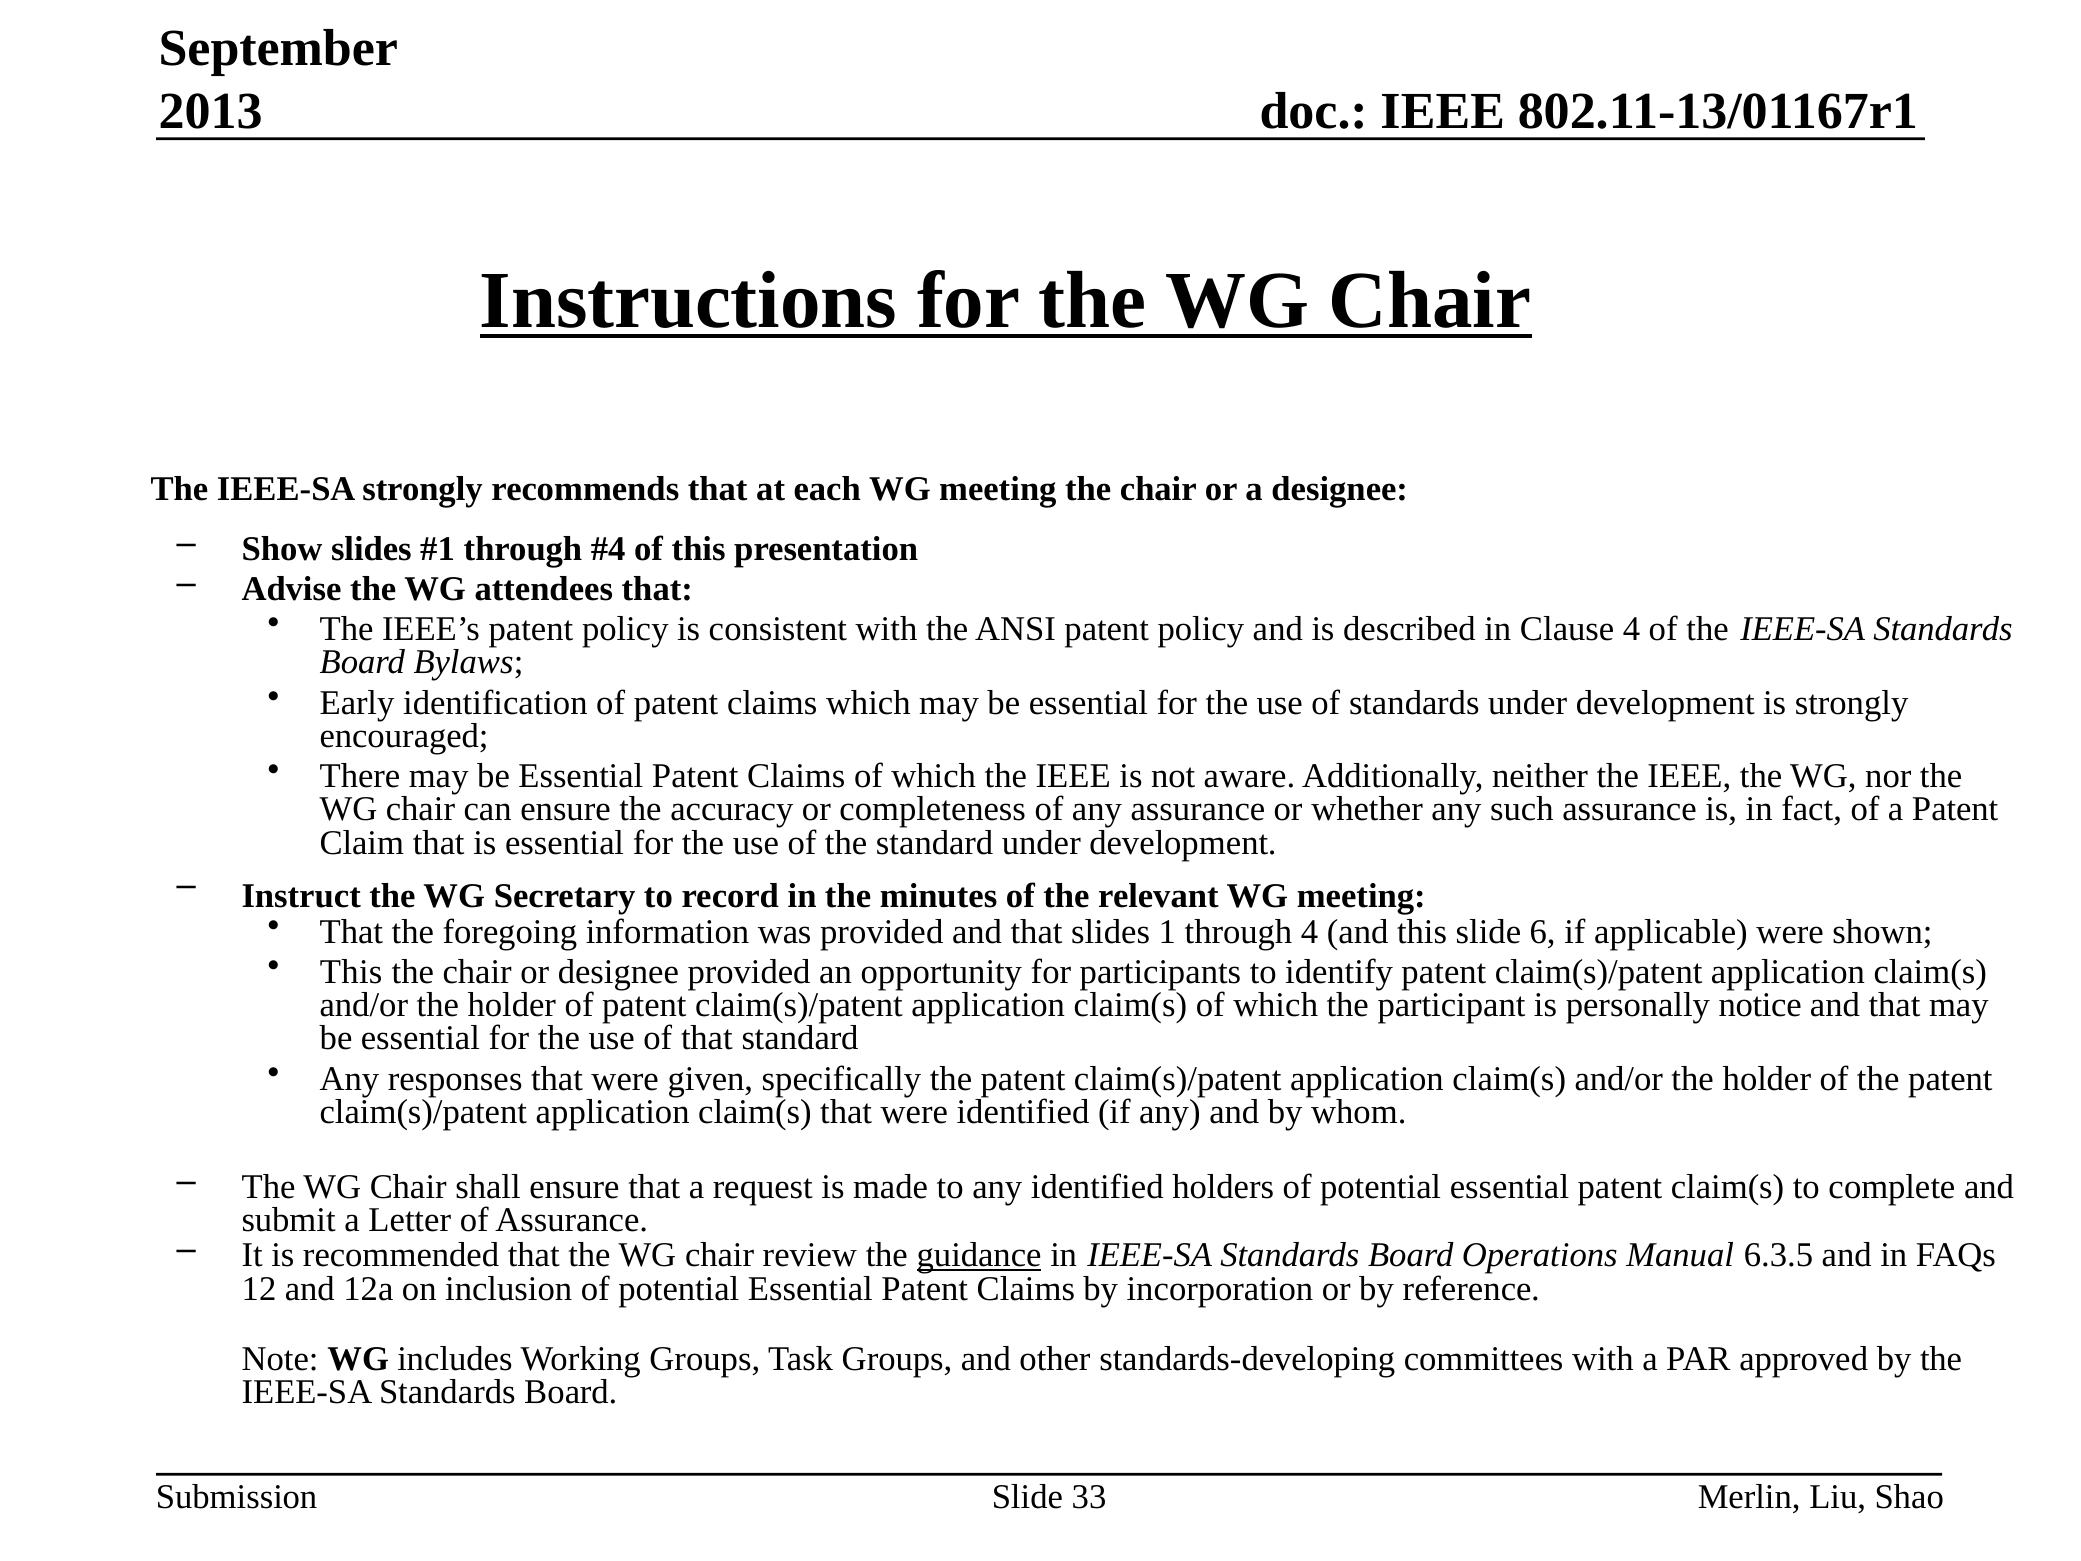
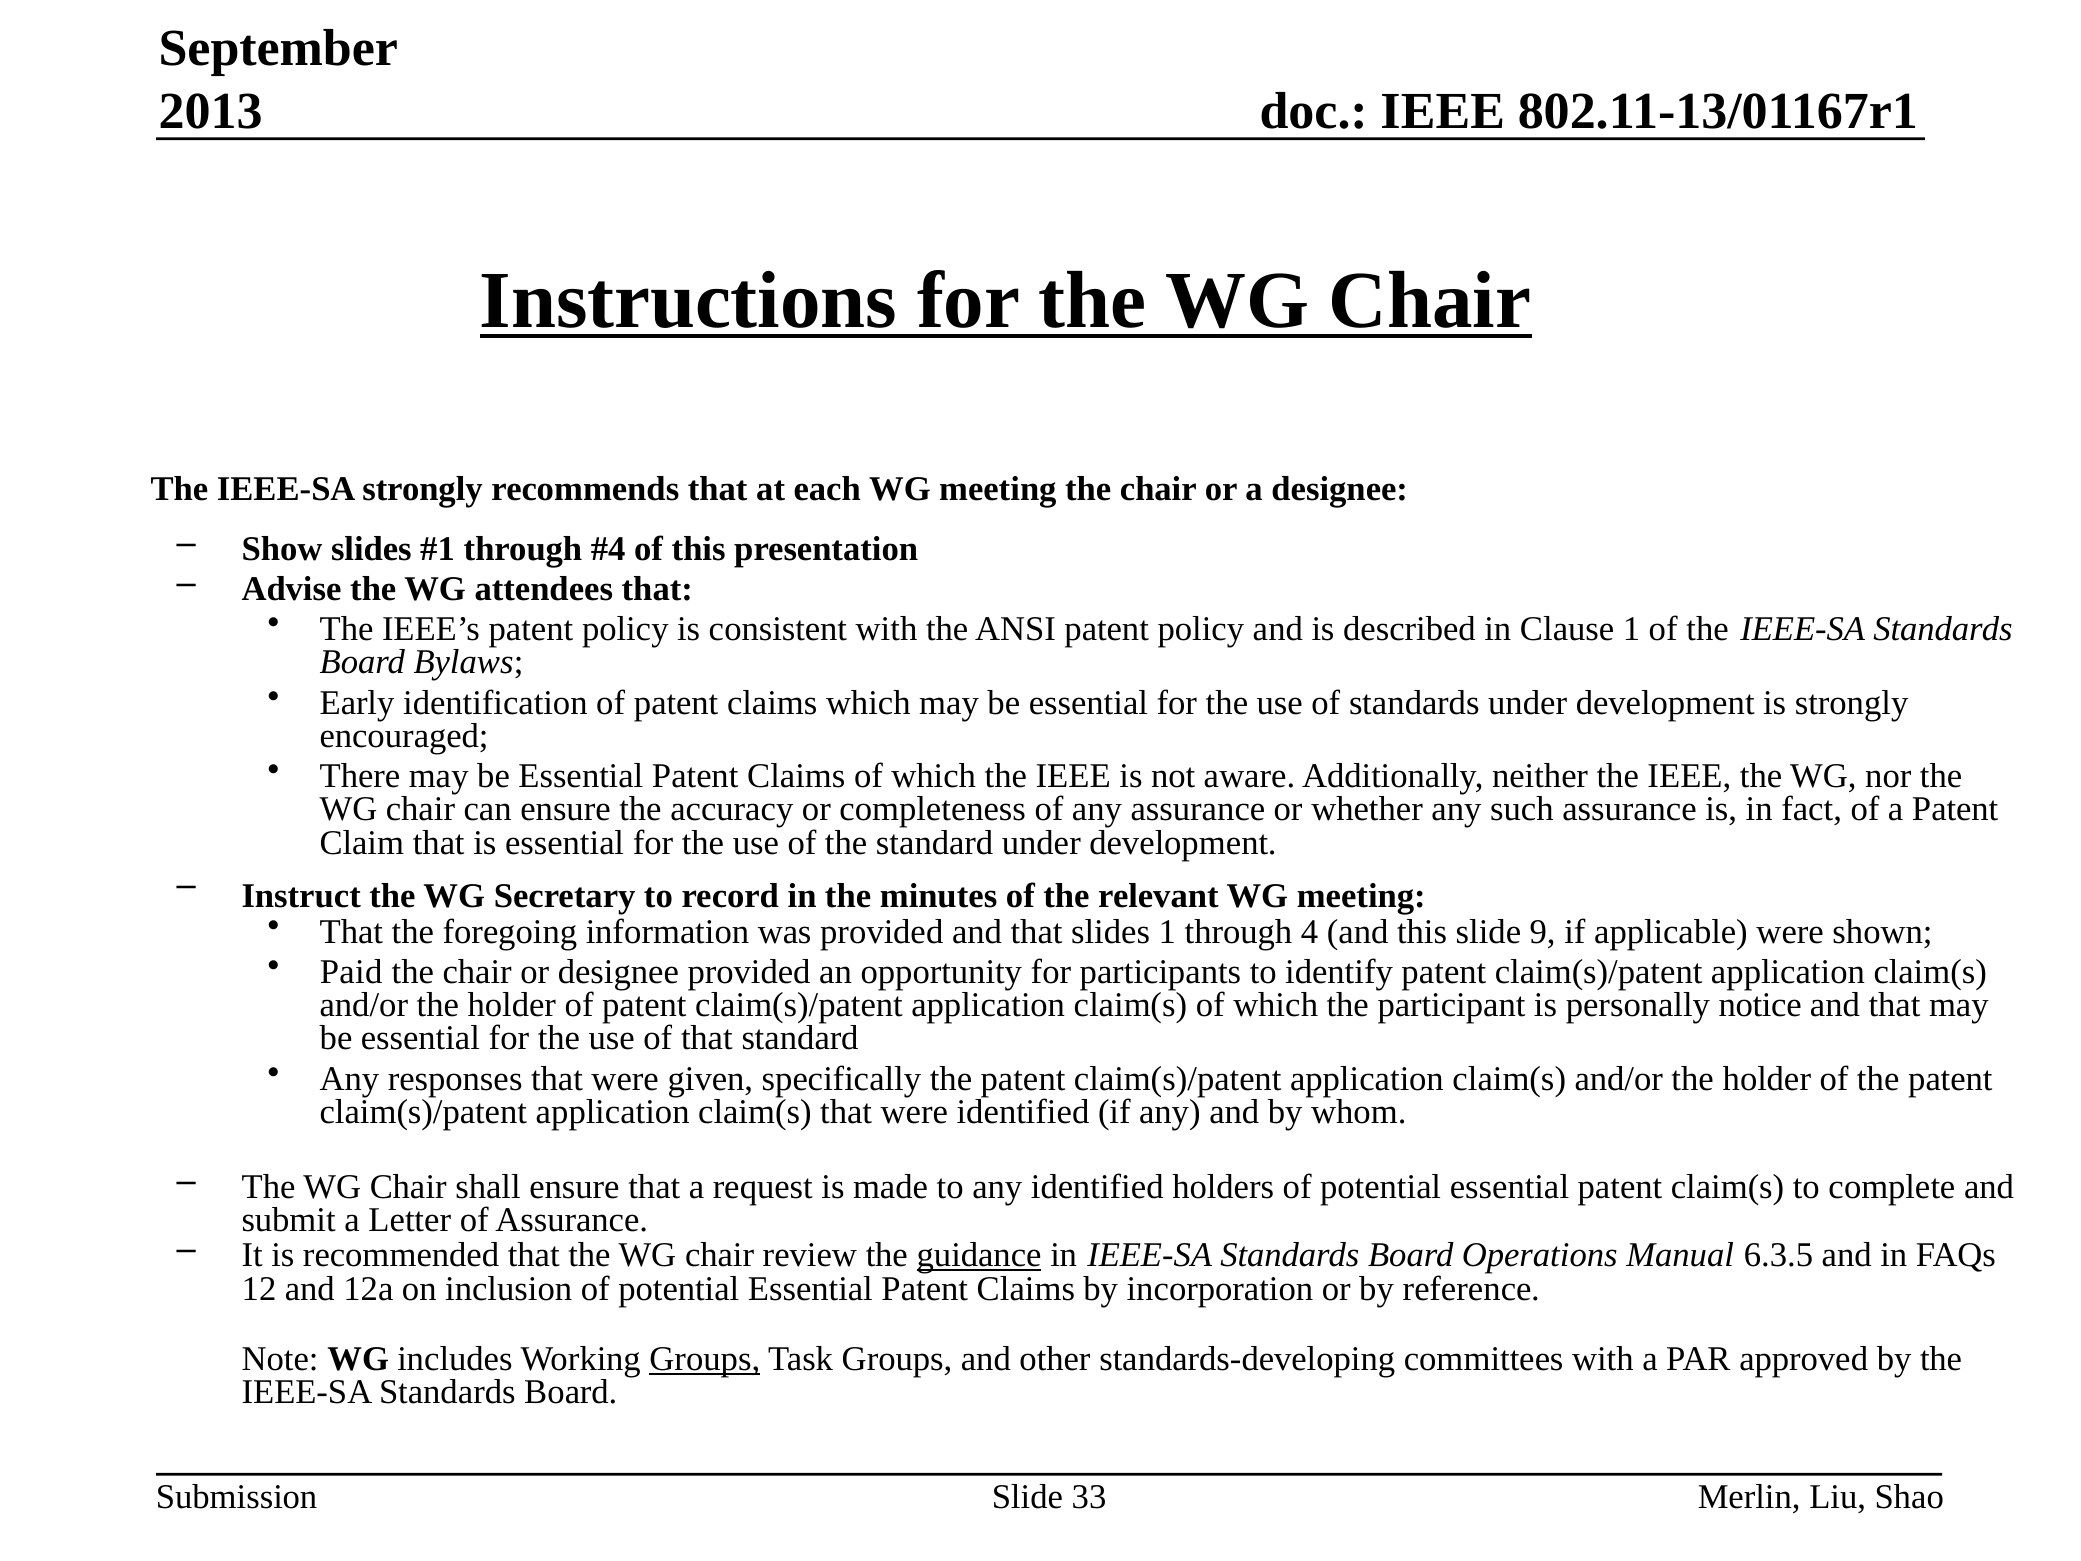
Clause 4: 4 -> 1
6: 6 -> 9
This at (351, 972): This -> Paid
Groups at (705, 1358) underline: none -> present
